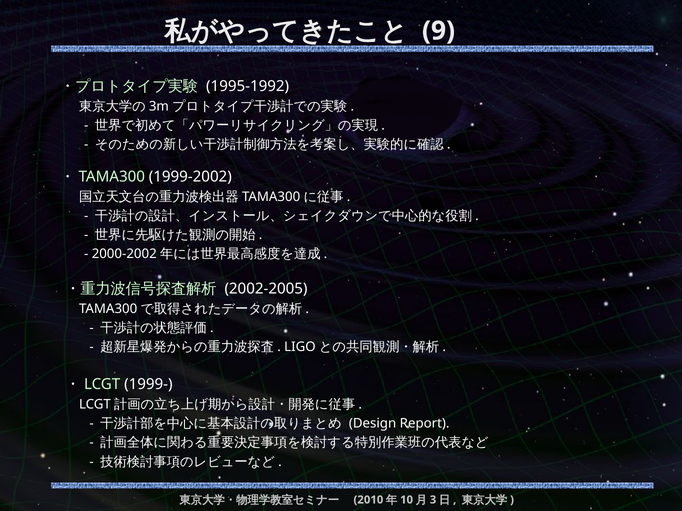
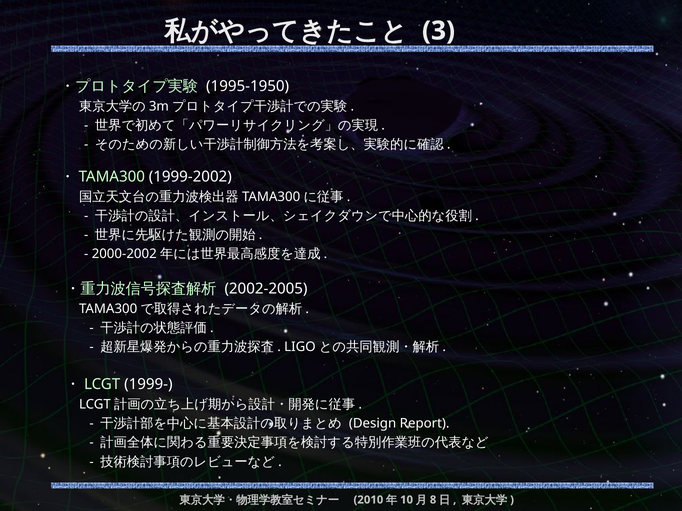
9: 9 -> 3
1995-1992: 1995-1992 -> 1995-1950
3: 3 -> 8
